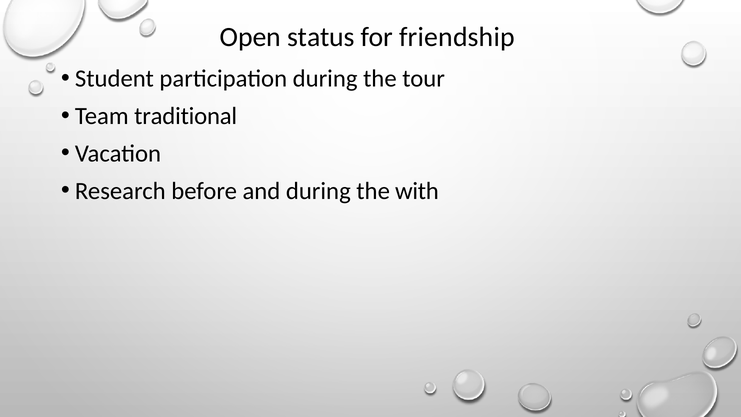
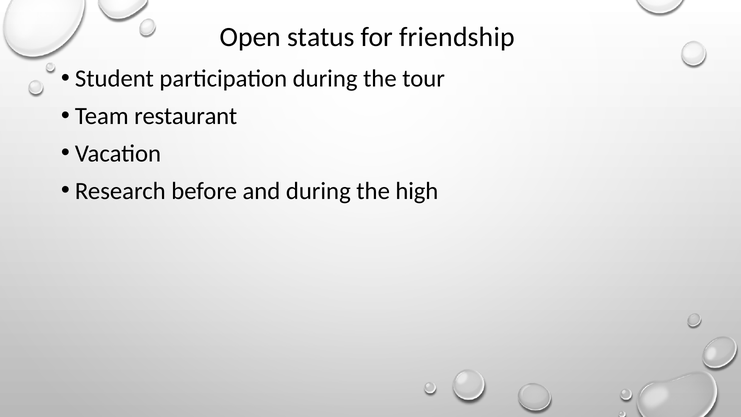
traditional: traditional -> restaurant
with: with -> high
